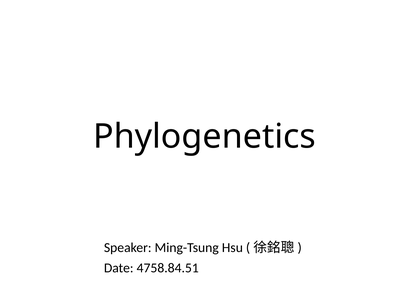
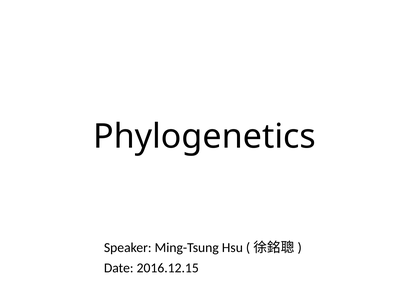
4758.84.51: 4758.84.51 -> 2016.12.15
